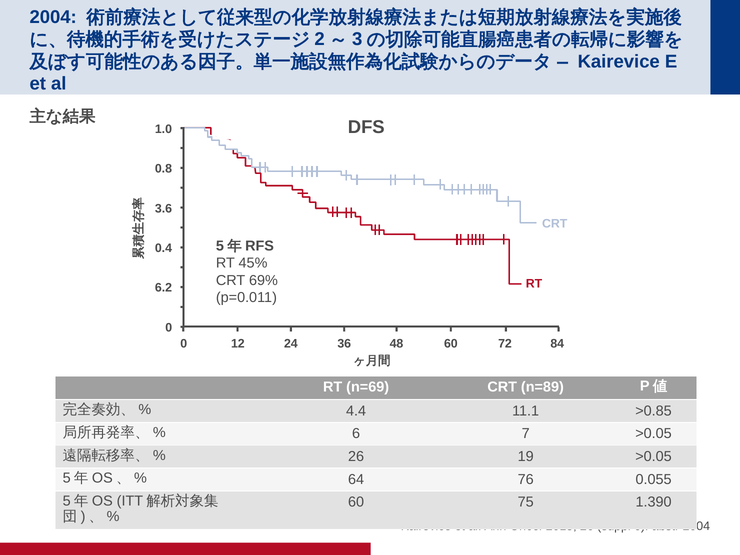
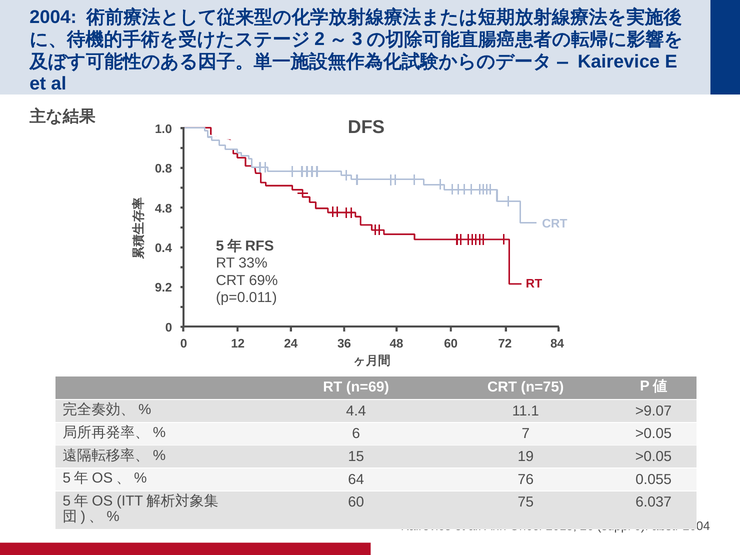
3.6: 3.6 -> 4.8
45%: 45% -> 33%
6.2: 6.2 -> 9.2
n=89: n=89 -> n=75
>0.85: >0.85 -> >9.07
26 at (356, 457): 26 -> 15
1.390: 1.390 -> 6.037
